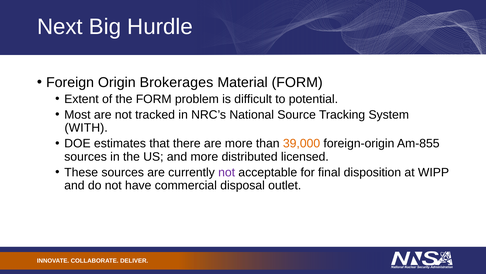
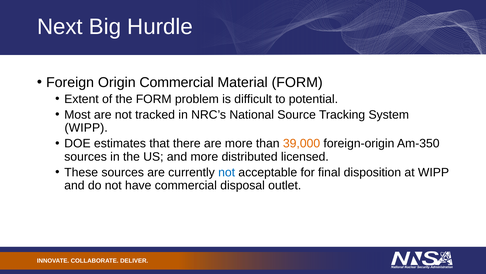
Origin Brokerages: Brokerages -> Commercial
WITH at (86, 128): WITH -> WIPP
Am-855: Am-855 -> Am-350
not at (227, 172) colour: purple -> blue
